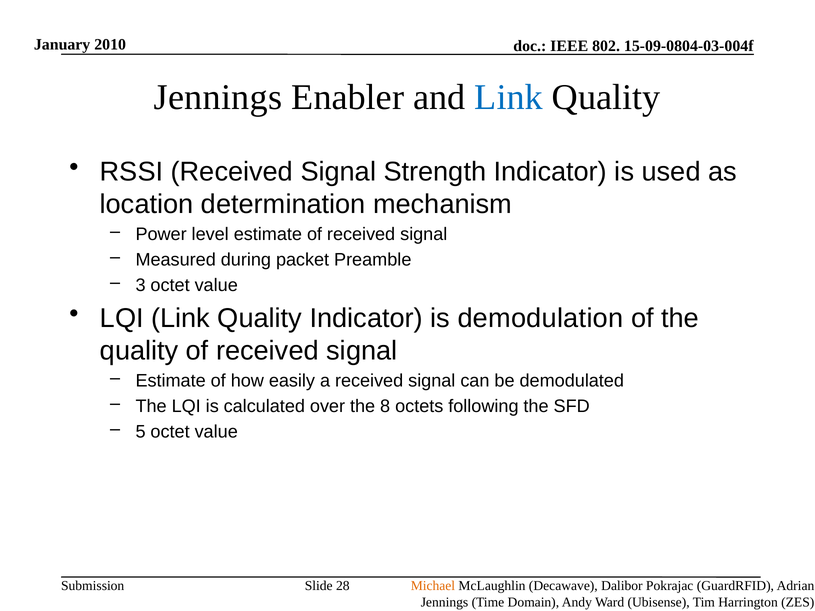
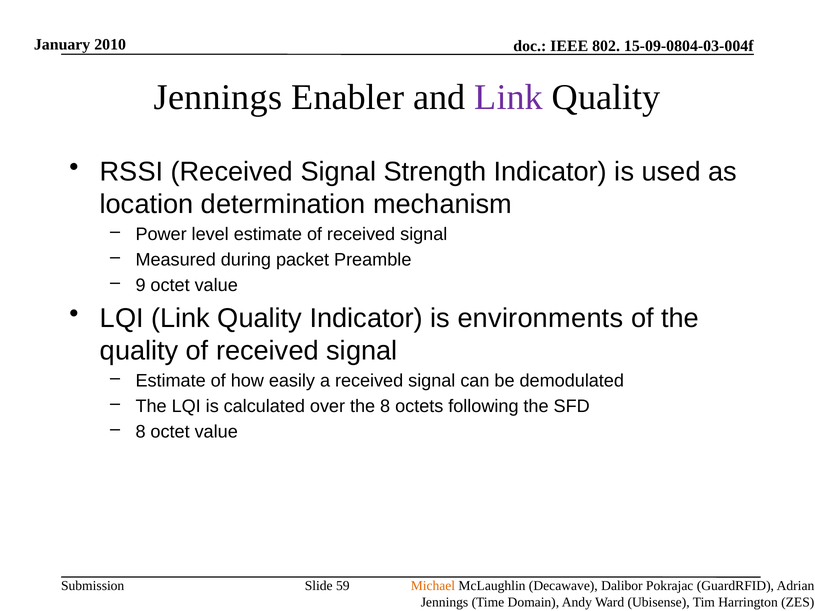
Link at (509, 98) colour: blue -> purple
3: 3 -> 9
demodulation: demodulation -> environments
5 at (141, 432): 5 -> 8
28: 28 -> 59
